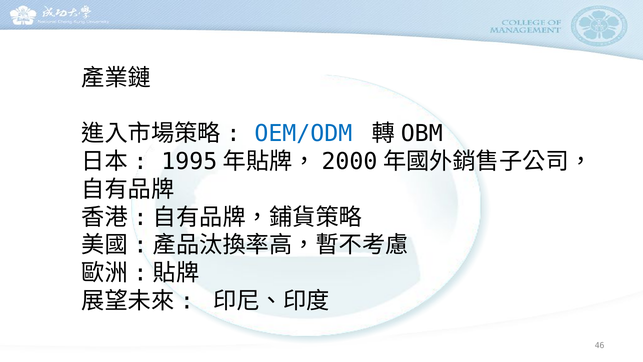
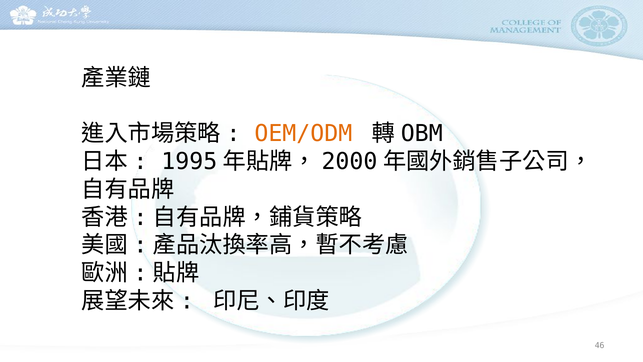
OEM/ODM colour: blue -> orange
